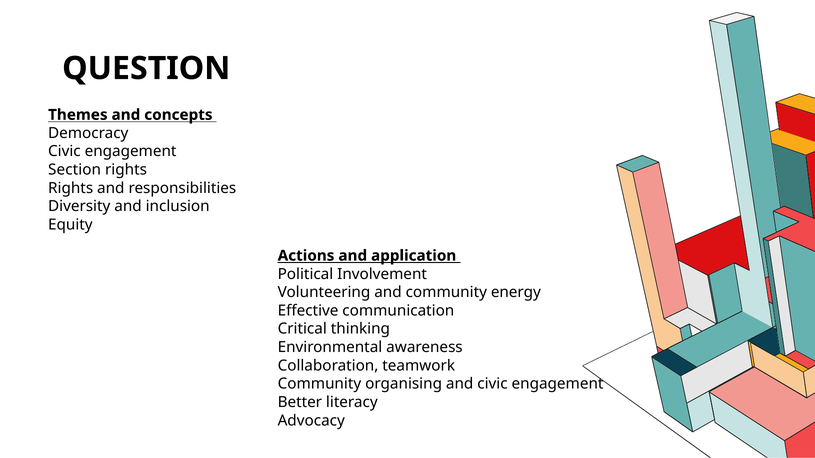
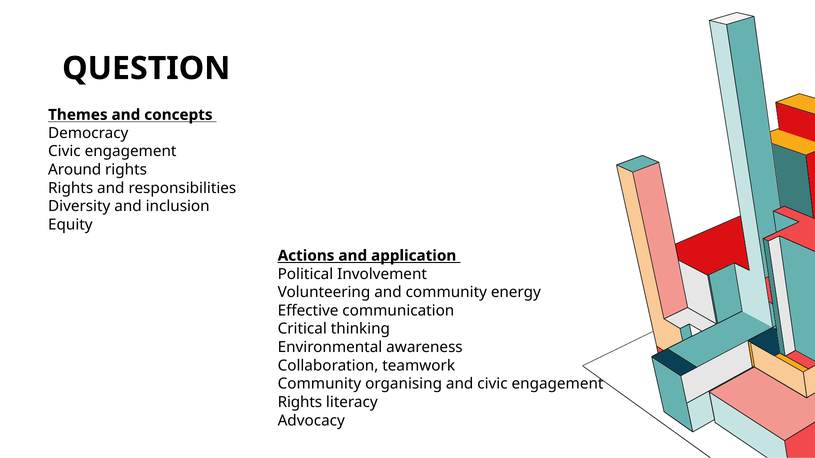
Section: Section -> Around
Better at (300, 403): Better -> Rights
